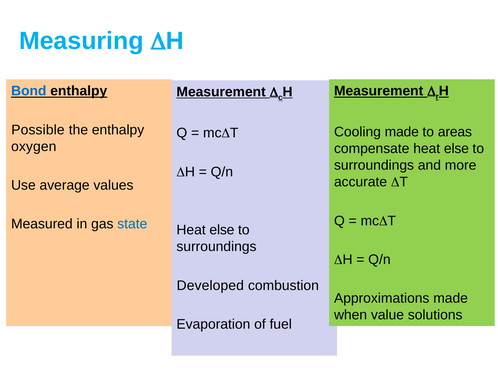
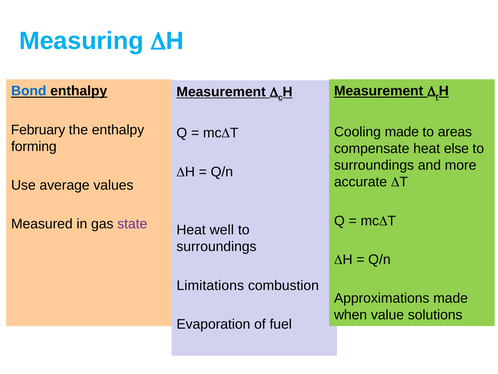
Possible: Possible -> February
oxygen: oxygen -> forming
state colour: blue -> purple
else at (222, 230): else -> well
Developed: Developed -> Limitations
